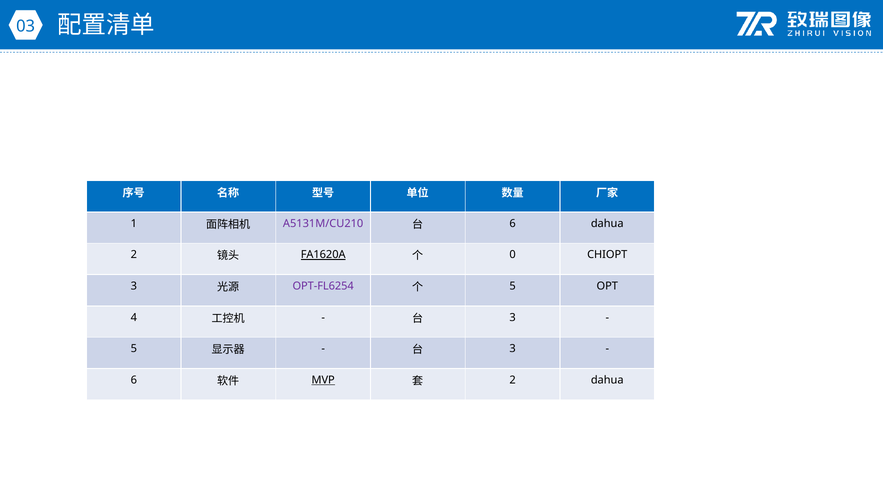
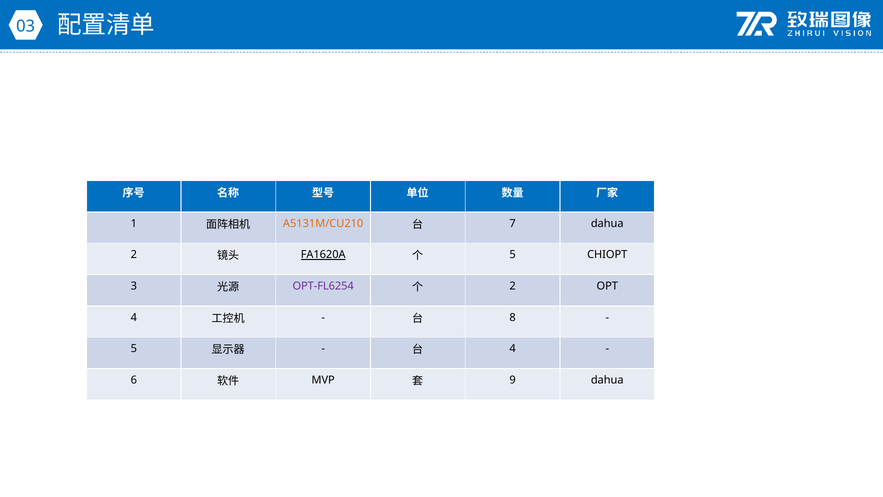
A5131M/CU210 colour: purple -> orange
6 at (513, 223): 6 -> 7
0 at (513, 255): 0 -> 5
5 at (513, 286): 5 -> 2
3 at (513, 317): 3 -> 8
3 at (513, 348): 3 -> 4
MVP underline: present -> none
2 at (513, 380): 2 -> 9
